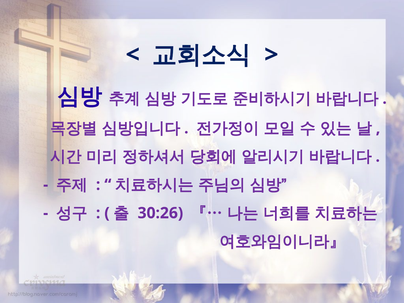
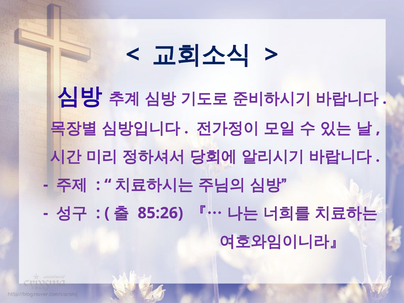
30:26: 30:26 -> 85:26
